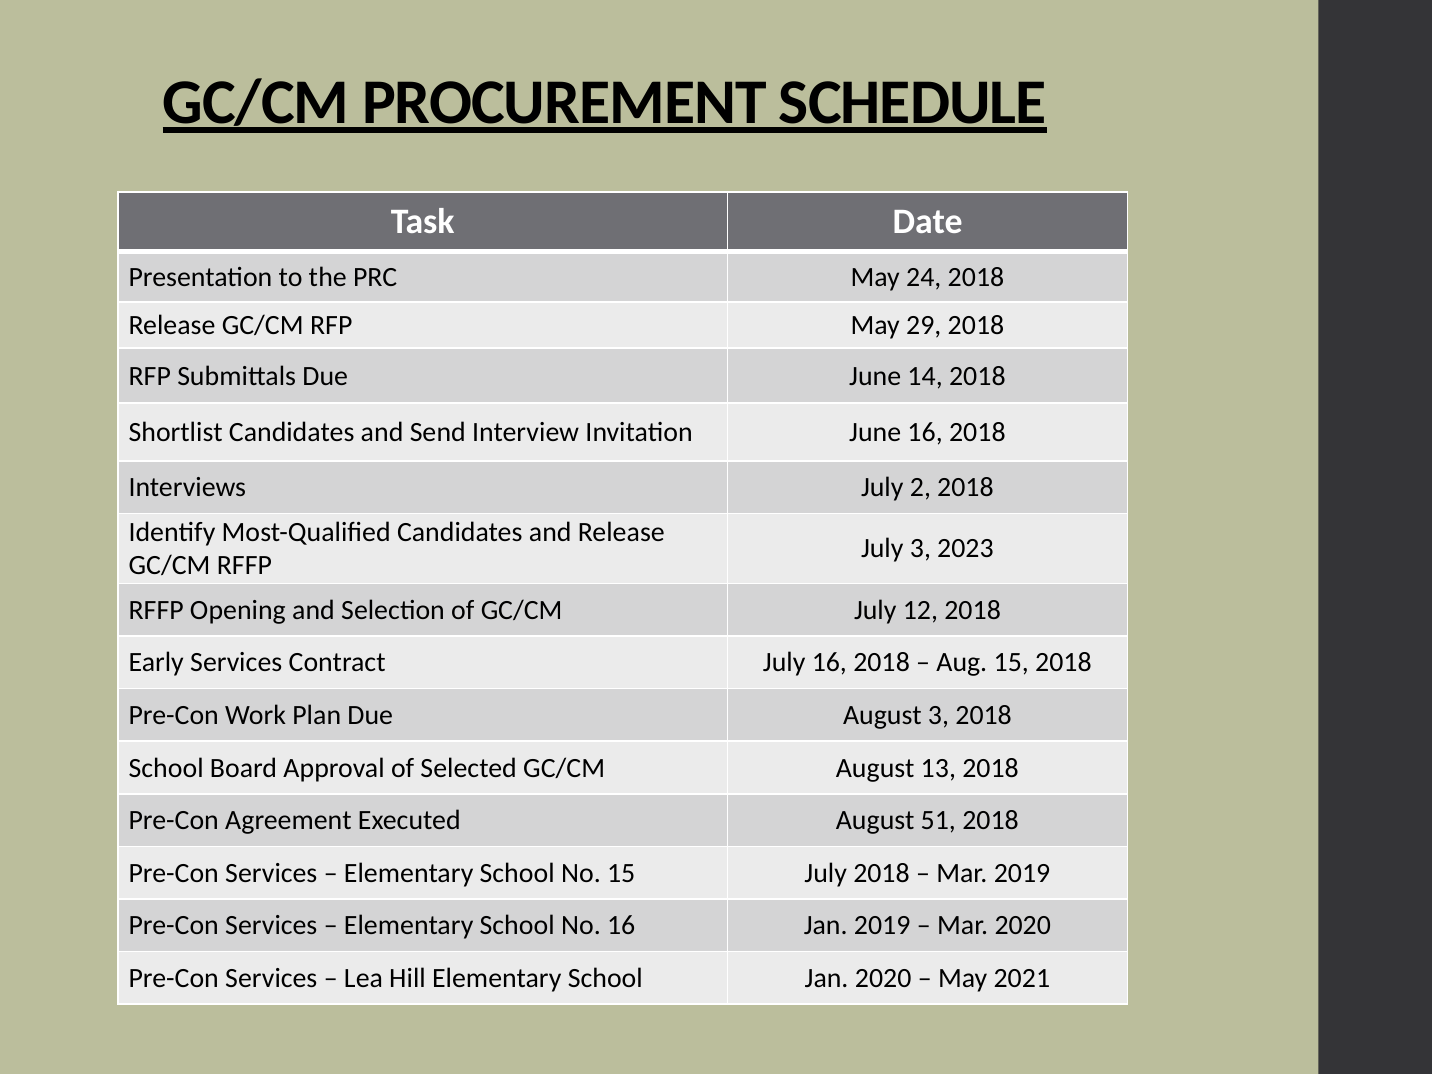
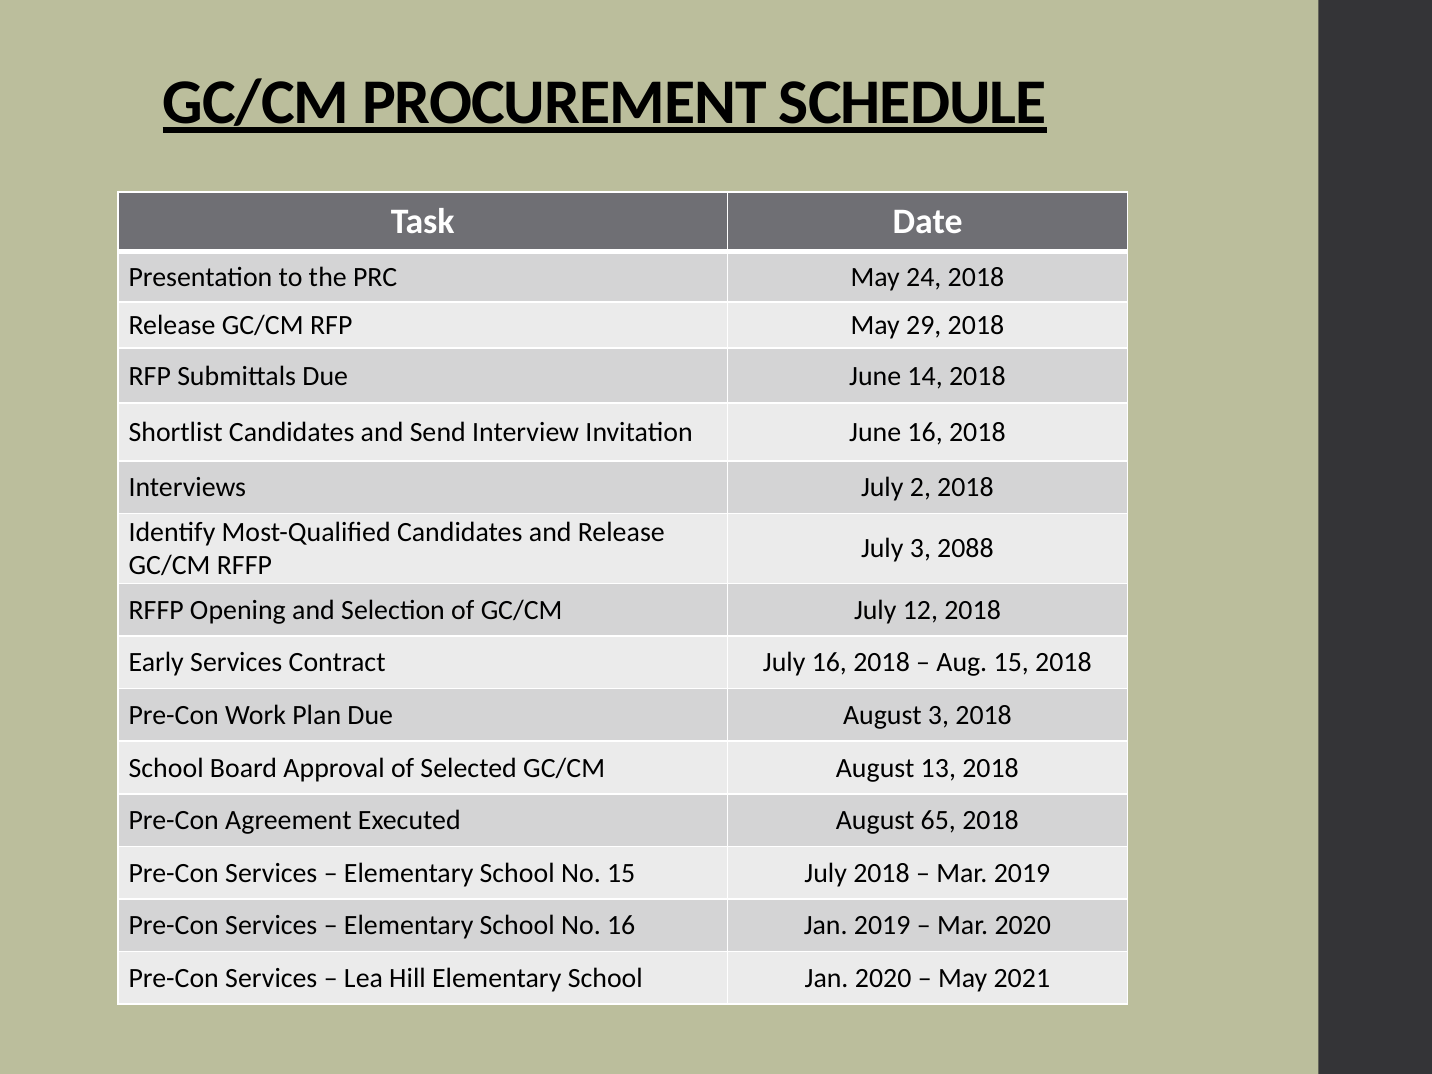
2023: 2023 -> 2088
51: 51 -> 65
